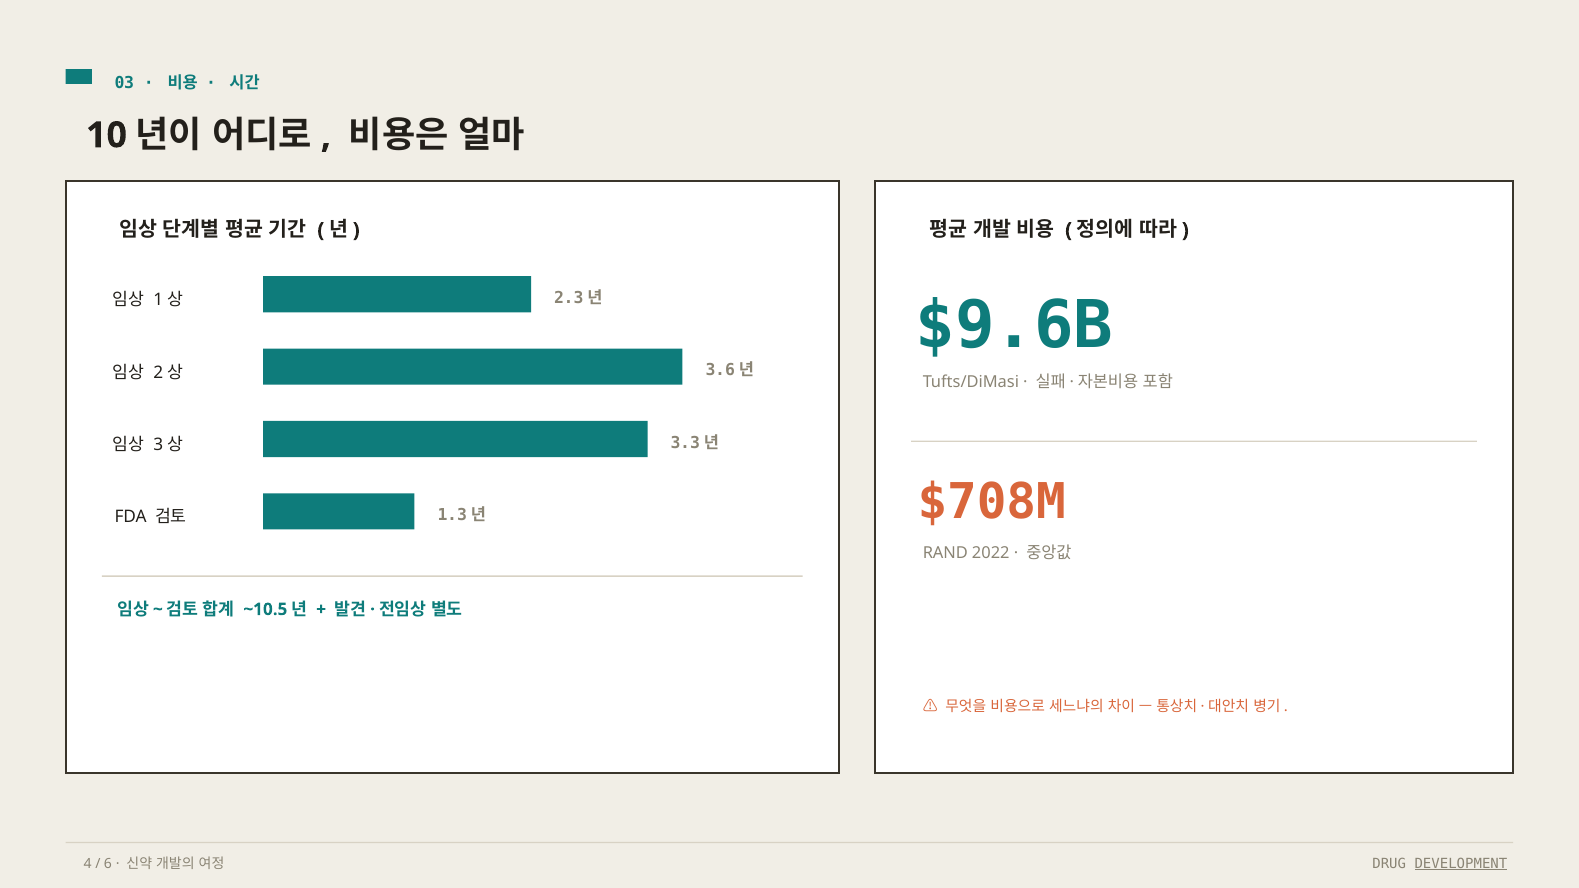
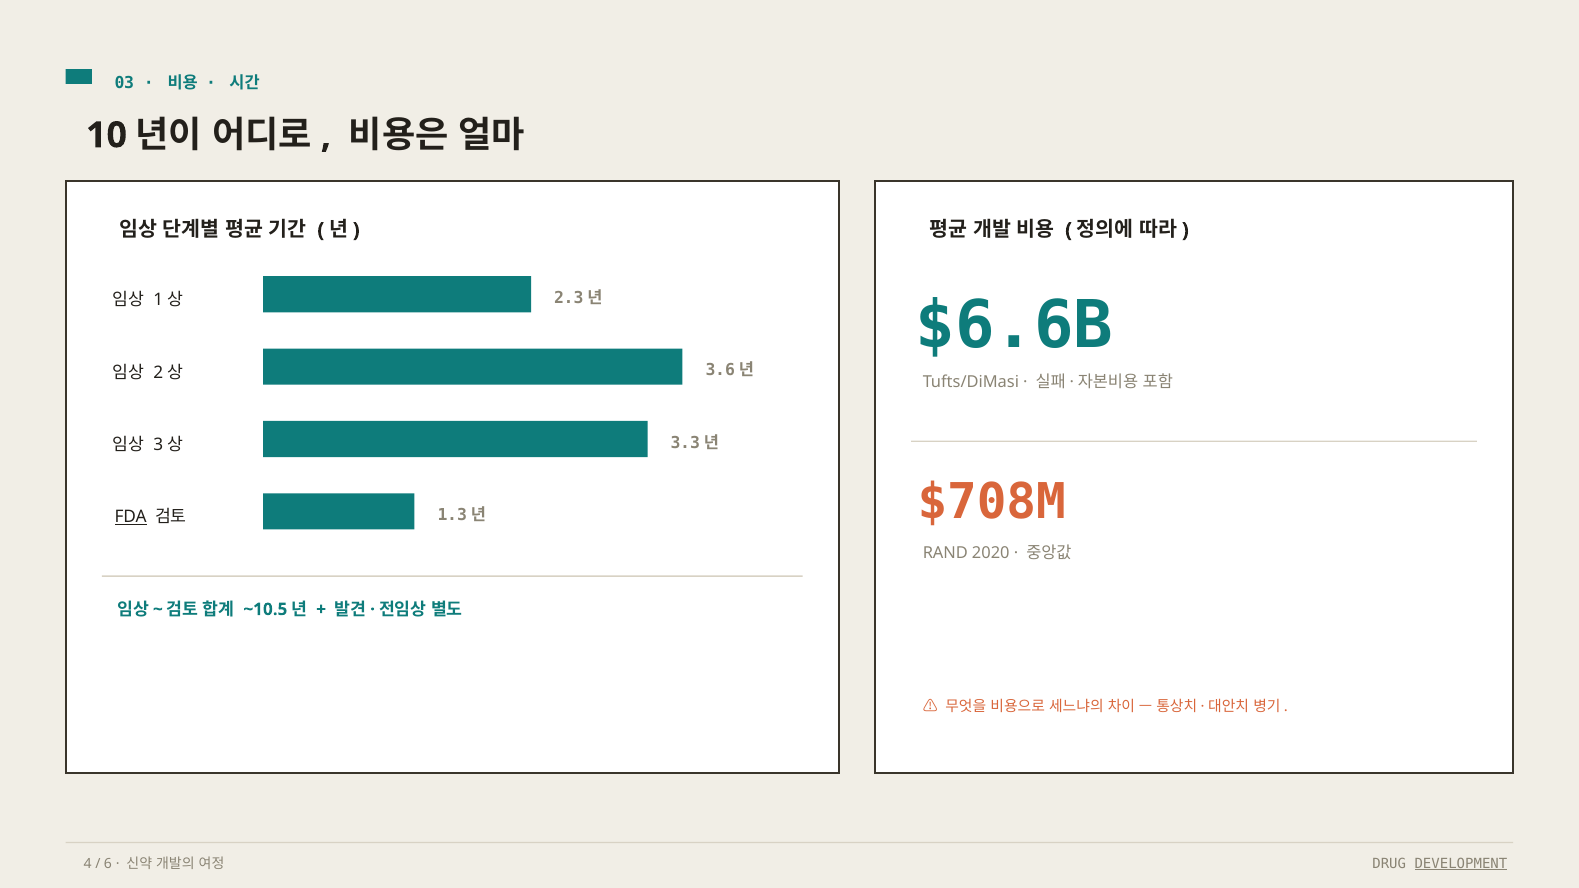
$9.6B: $9.6B -> $6.6B
FDA underline: none -> present
2022: 2022 -> 2020
